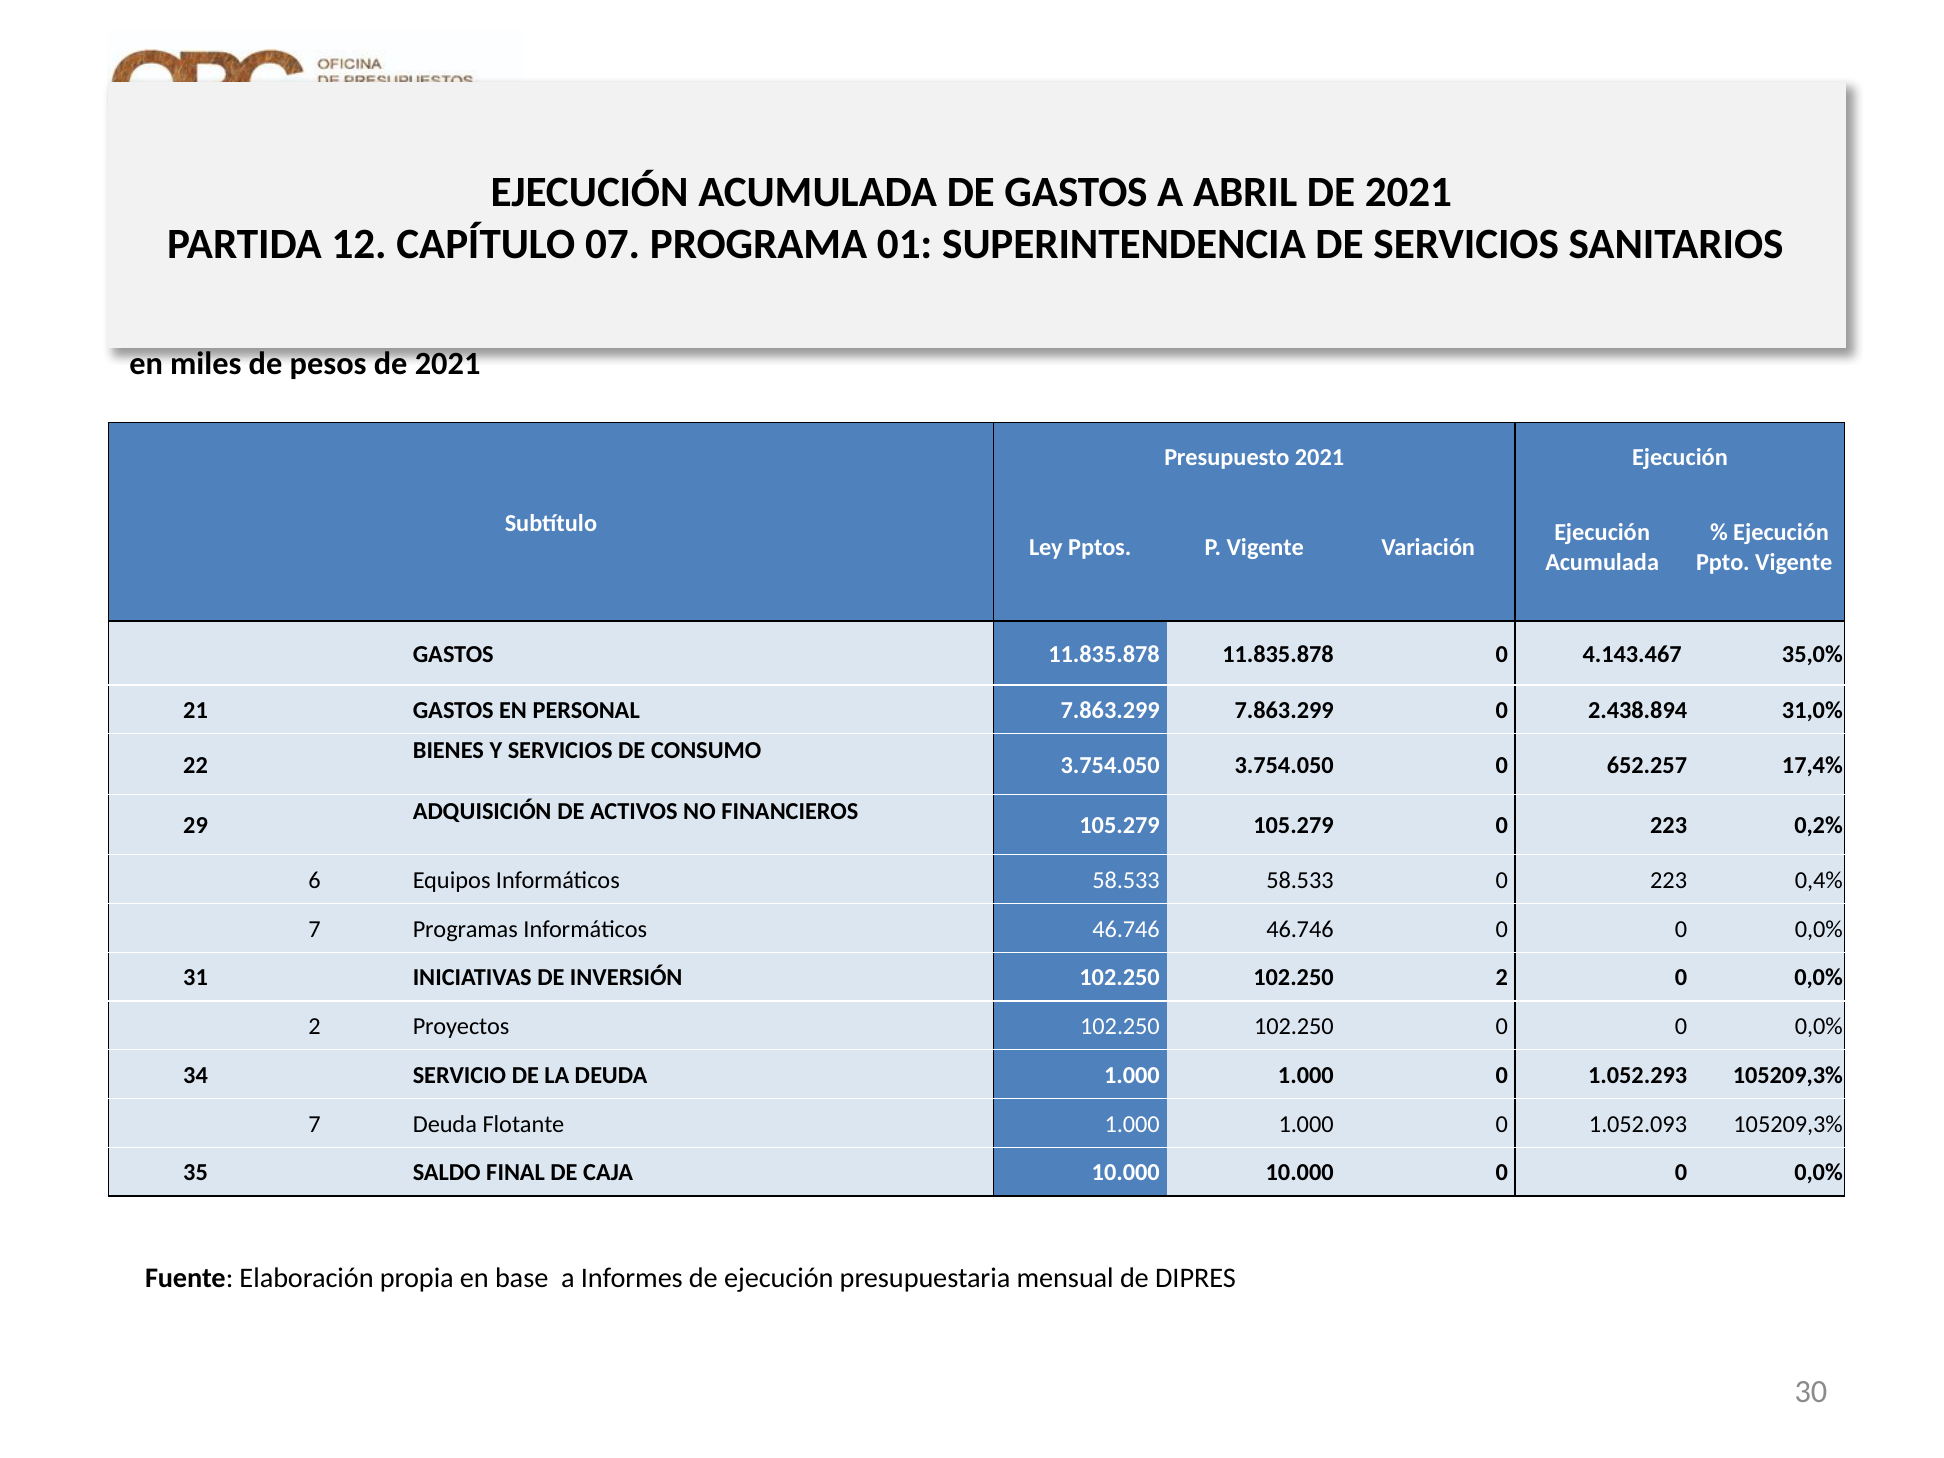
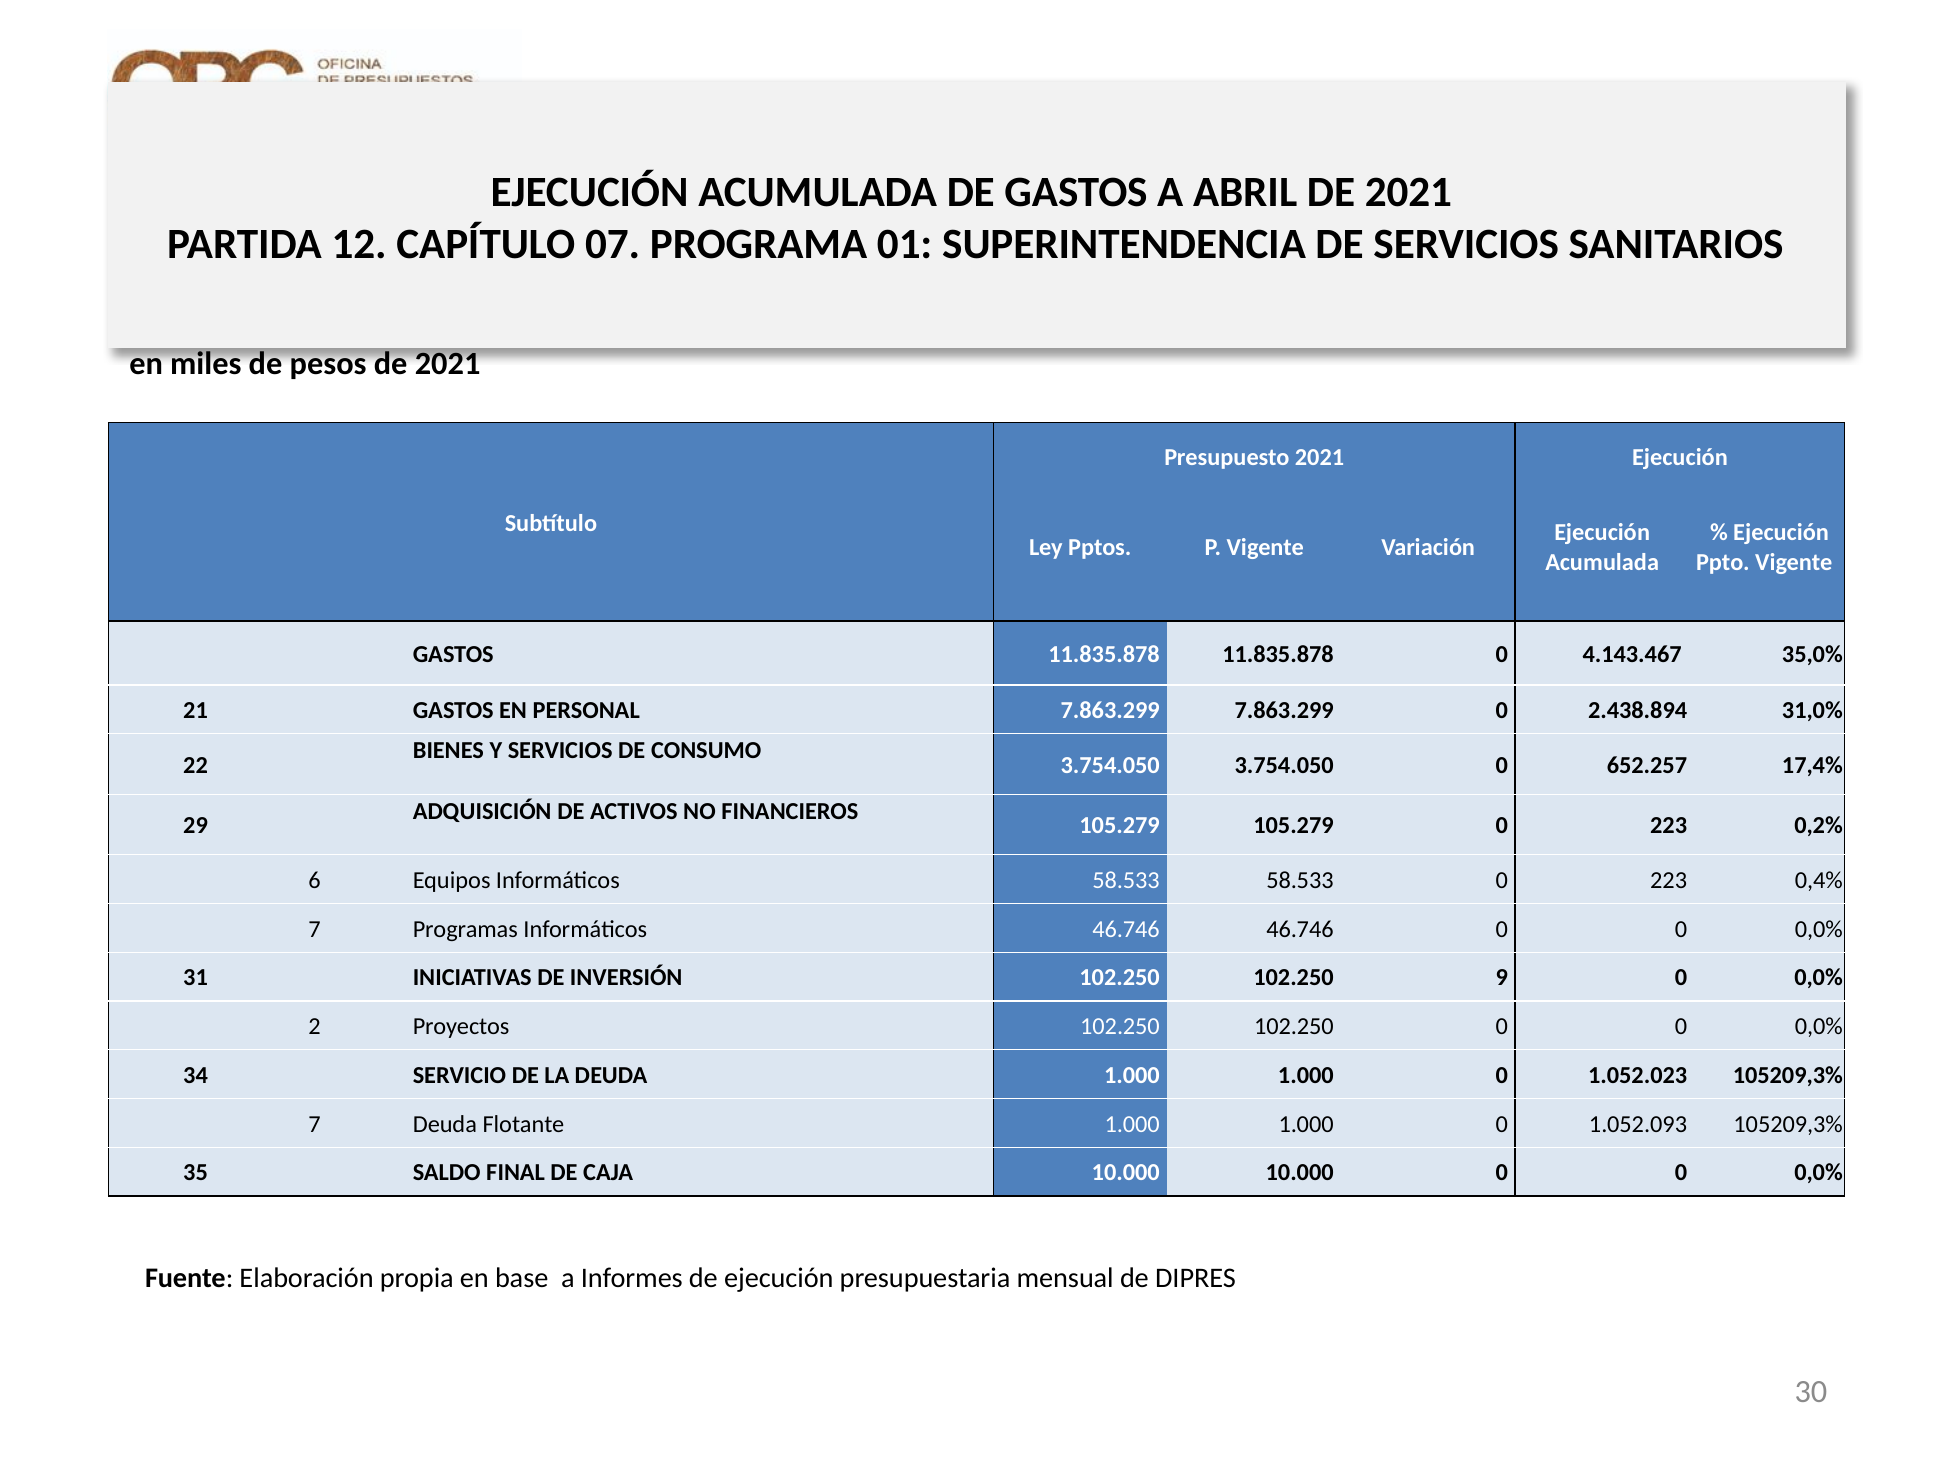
102.250 2: 2 -> 9
1.052.293: 1.052.293 -> 1.052.023
